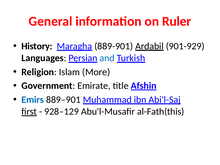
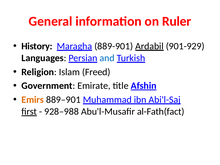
More: More -> Freed
Emirs colour: blue -> orange
928–129: 928–129 -> 928–988
al-Fath(this: al-Fath(this -> al-Fath(fact
